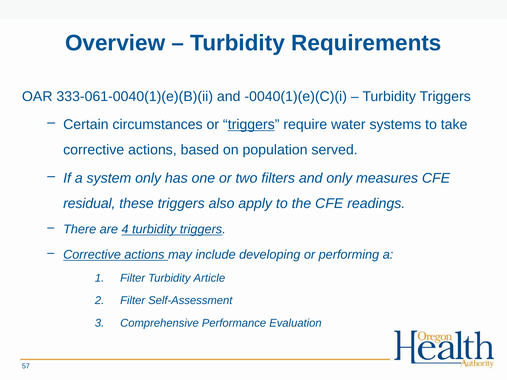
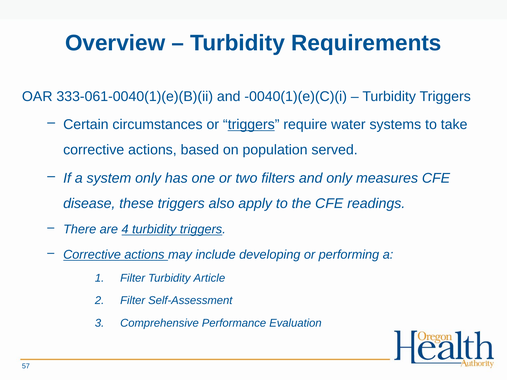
residual: residual -> disease
